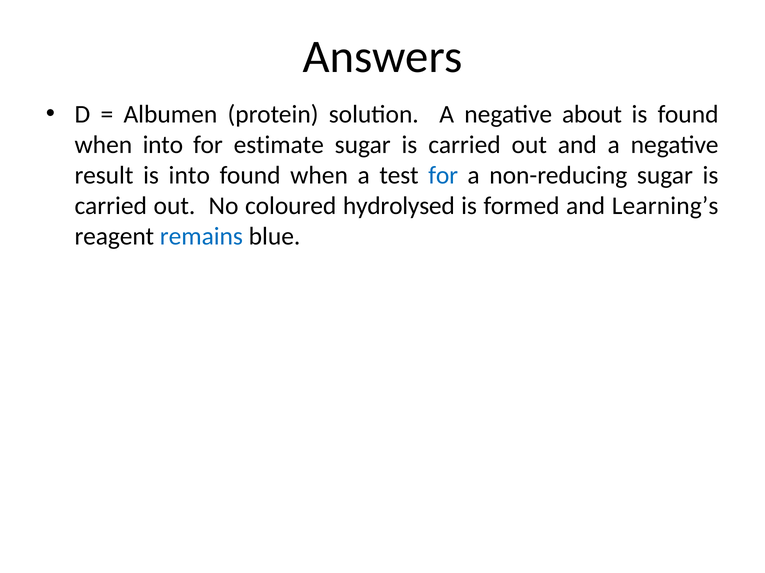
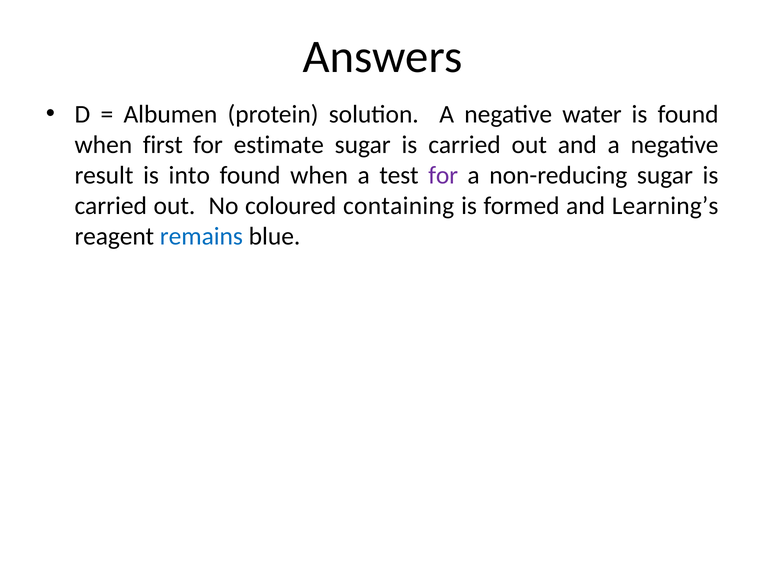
about: about -> water
when into: into -> first
for at (443, 176) colour: blue -> purple
hydrolysed: hydrolysed -> containing
